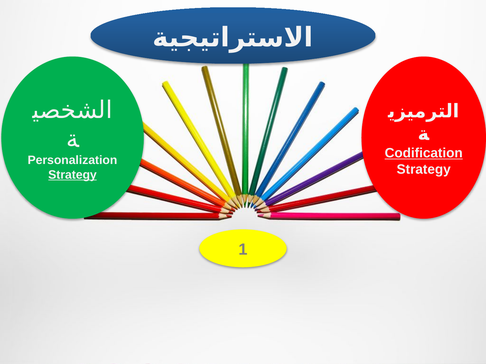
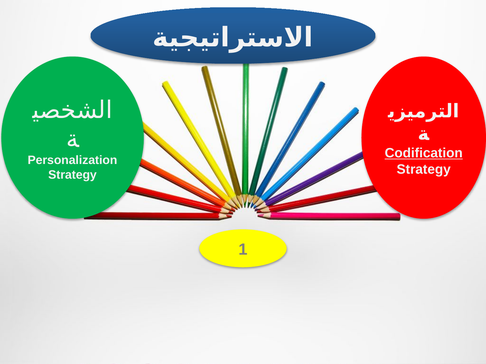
Strategy at (72, 175) underline: present -> none
